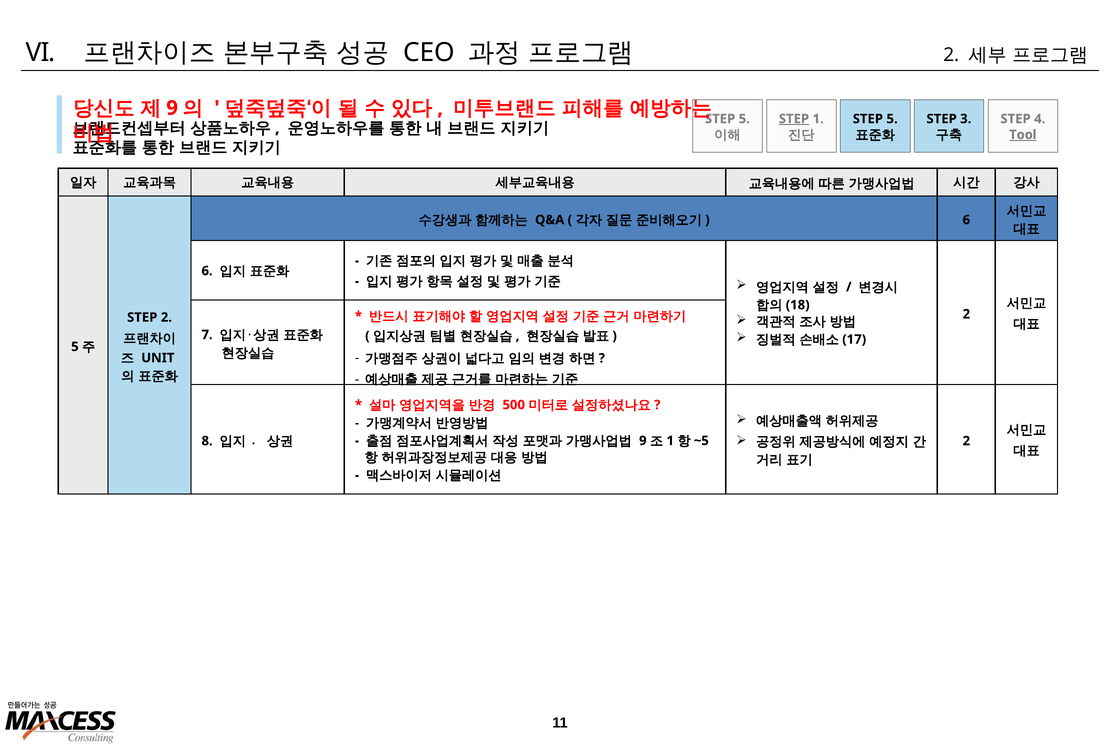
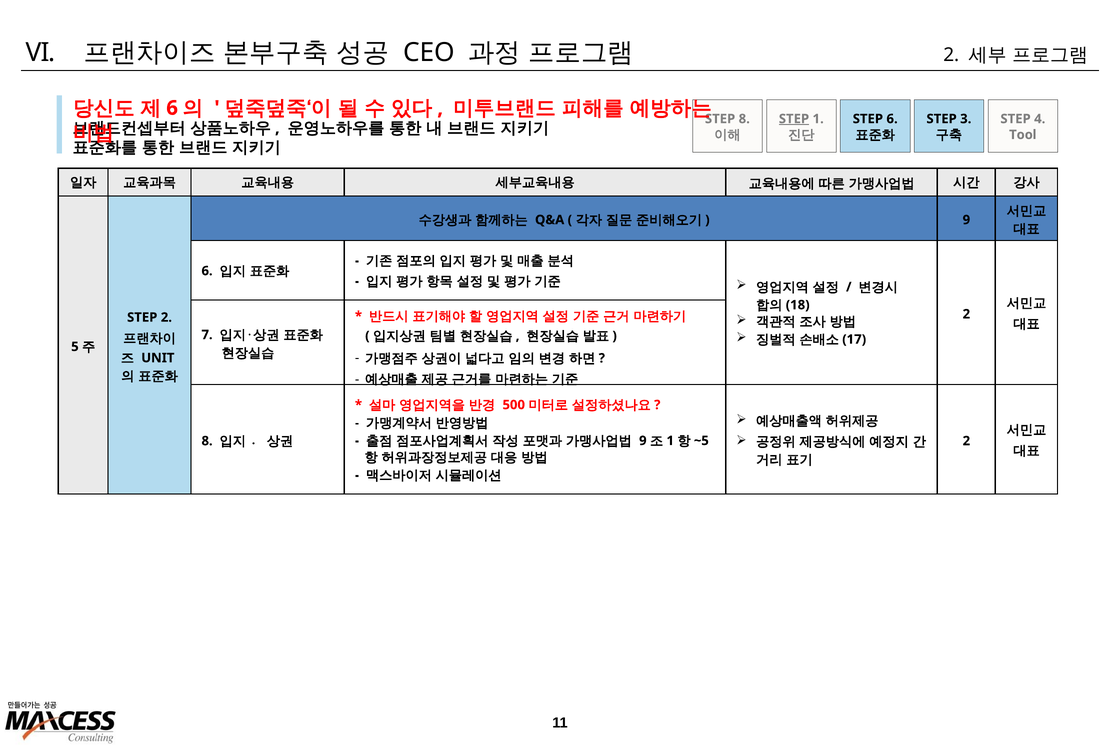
9 at (172, 108): 9 -> 6
5 at (744, 119): 5 -> 8
5 at (892, 119): 5 -> 6
Tool underline: present -> none
6 at (966, 220): 6 -> 9
